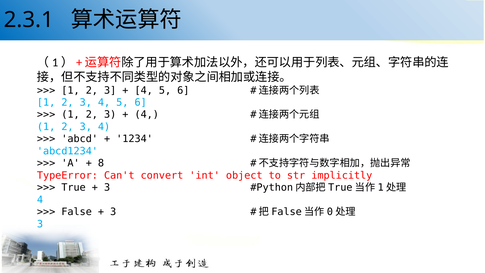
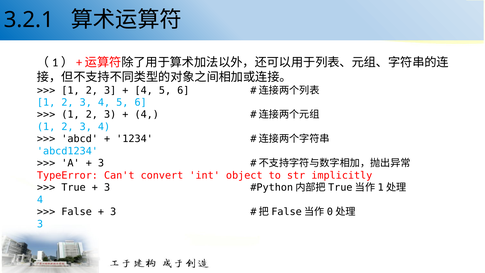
2.3.1: 2.3.1 -> 3.2.1
8 at (101, 163): 8 -> 3
